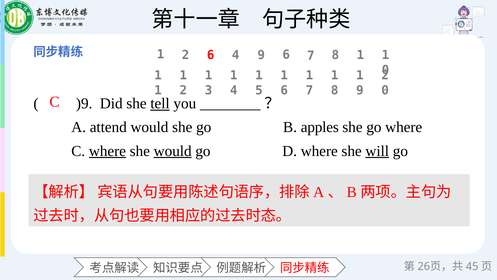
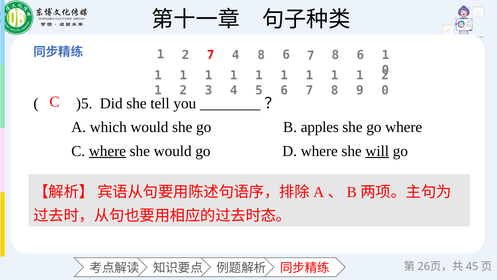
2 6: 6 -> 7
4 9: 9 -> 8
7 8 1: 1 -> 6
)9: )9 -> )5
tell underline: present -> none
attend: attend -> which
would at (173, 151) underline: present -> none
